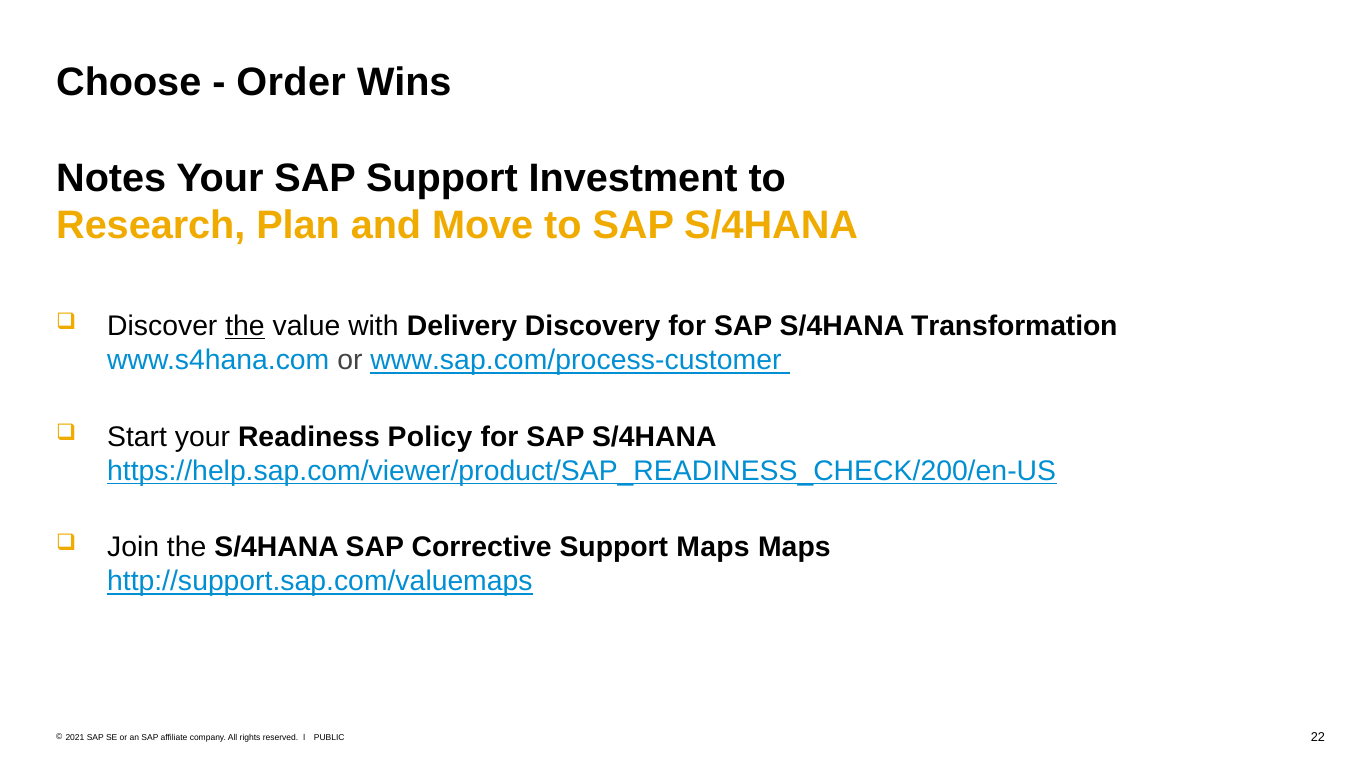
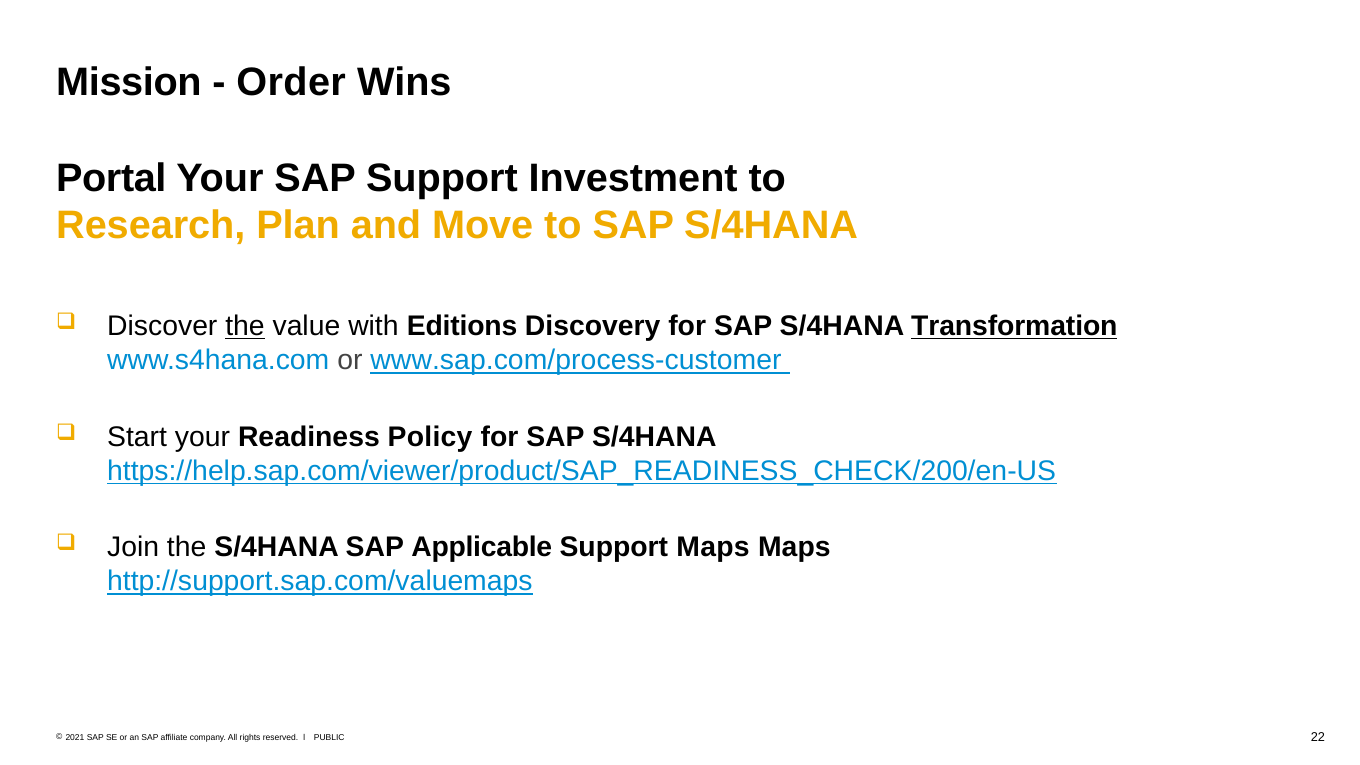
Choose: Choose -> Mission
Notes: Notes -> Portal
Delivery: Delivery -> Editions
Transformation underline: none -> present
Corrective: Corrective -> Applicable
